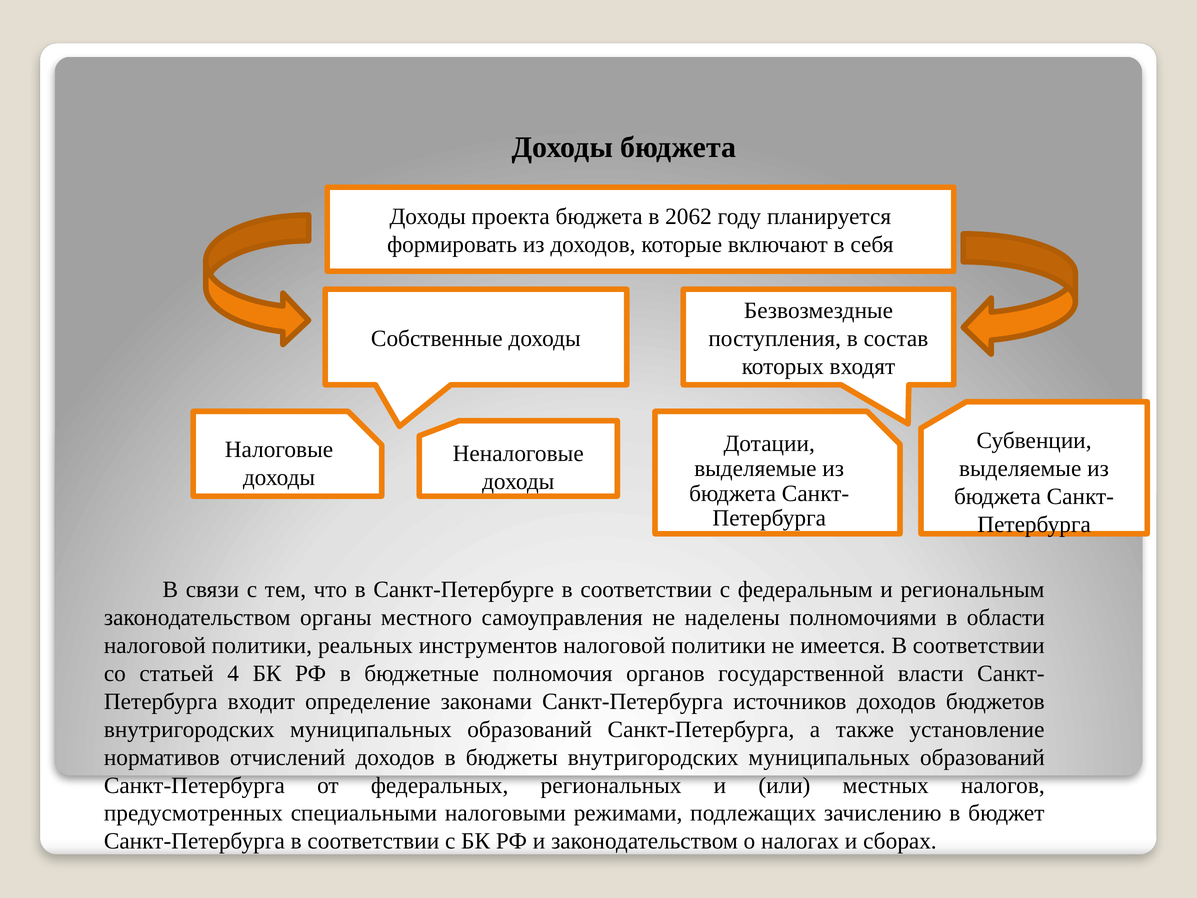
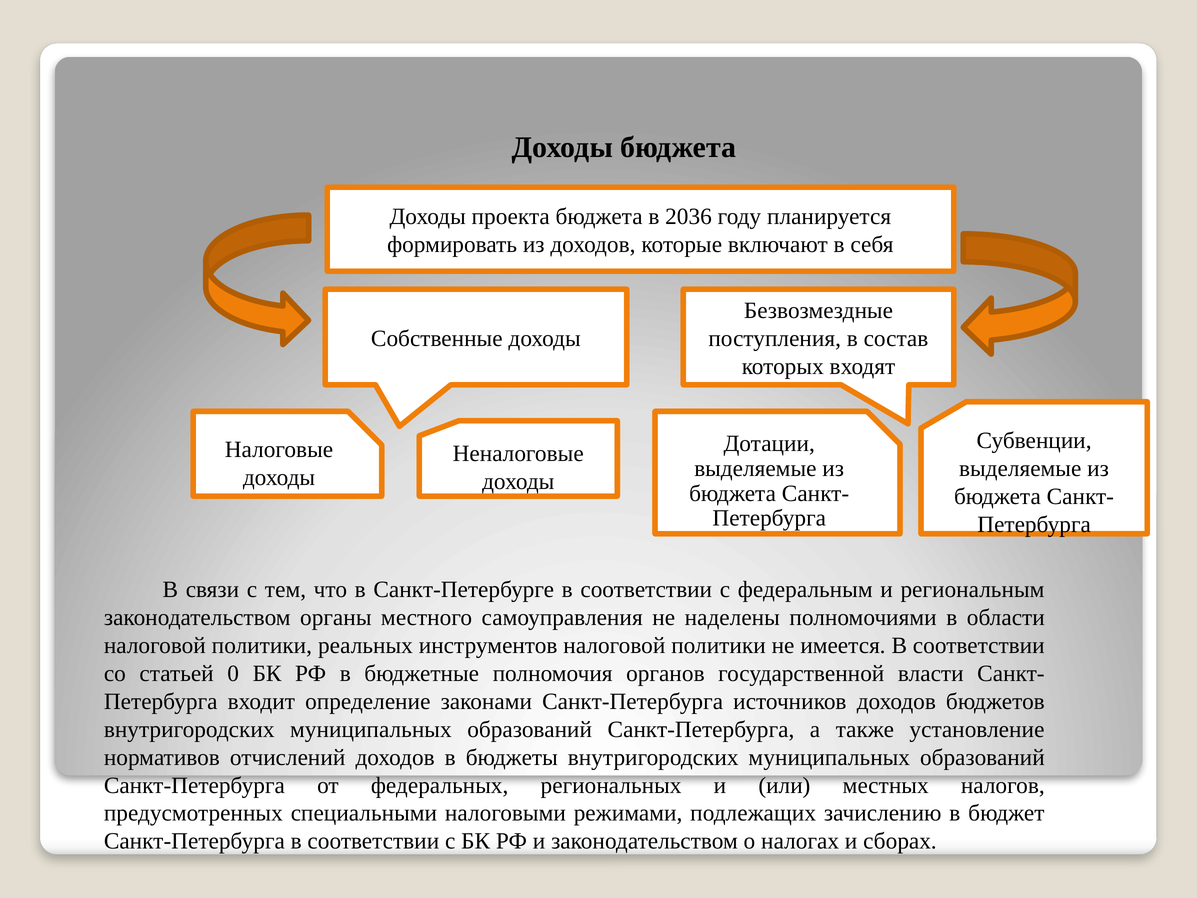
2062: 2062 -> 2036
4: 4 -> 0
